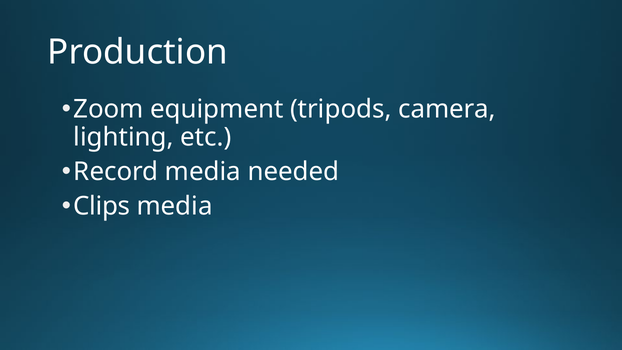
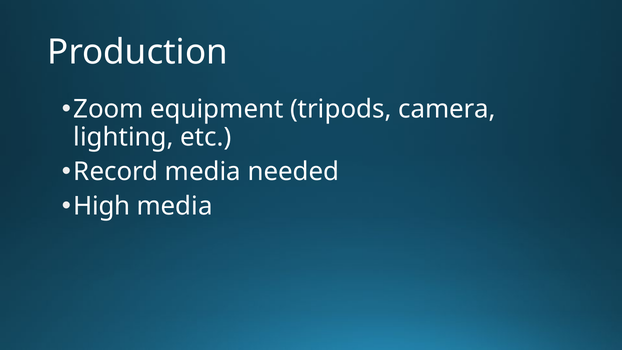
Clips: Clips -> High
